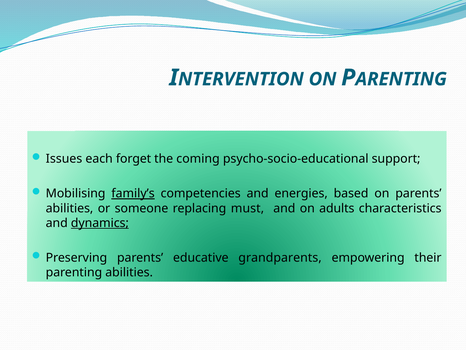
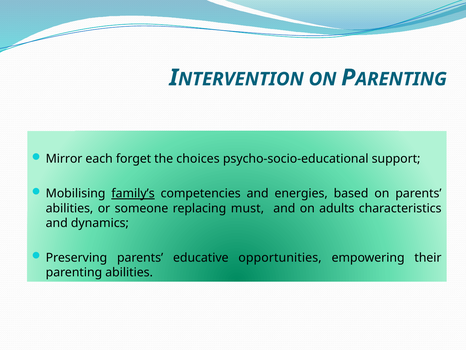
Issues: Issues -> Mirror
coming: coming -> choices
dynamics underline: present -> none
grandparents: grandparents -> opportunities
